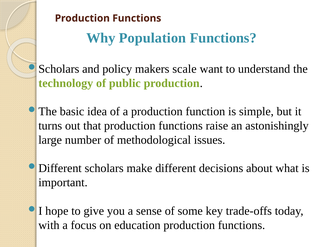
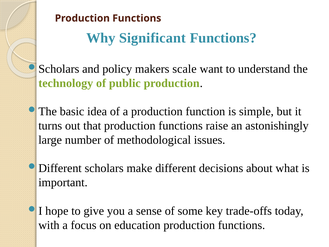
Population: Population -> Significant
